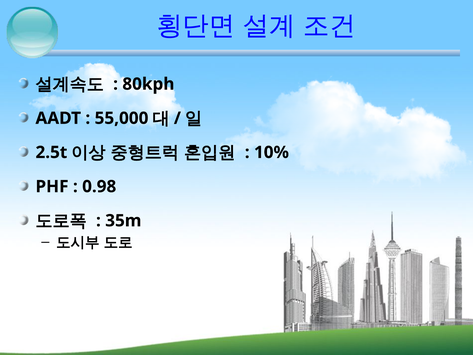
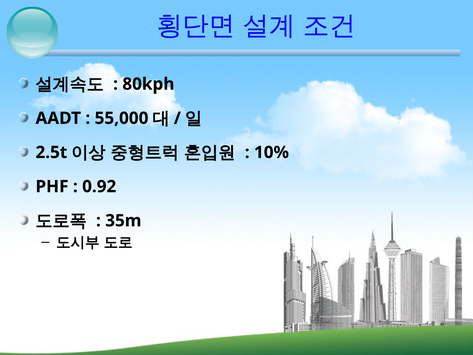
0.98: 0.98 -> 0.92
